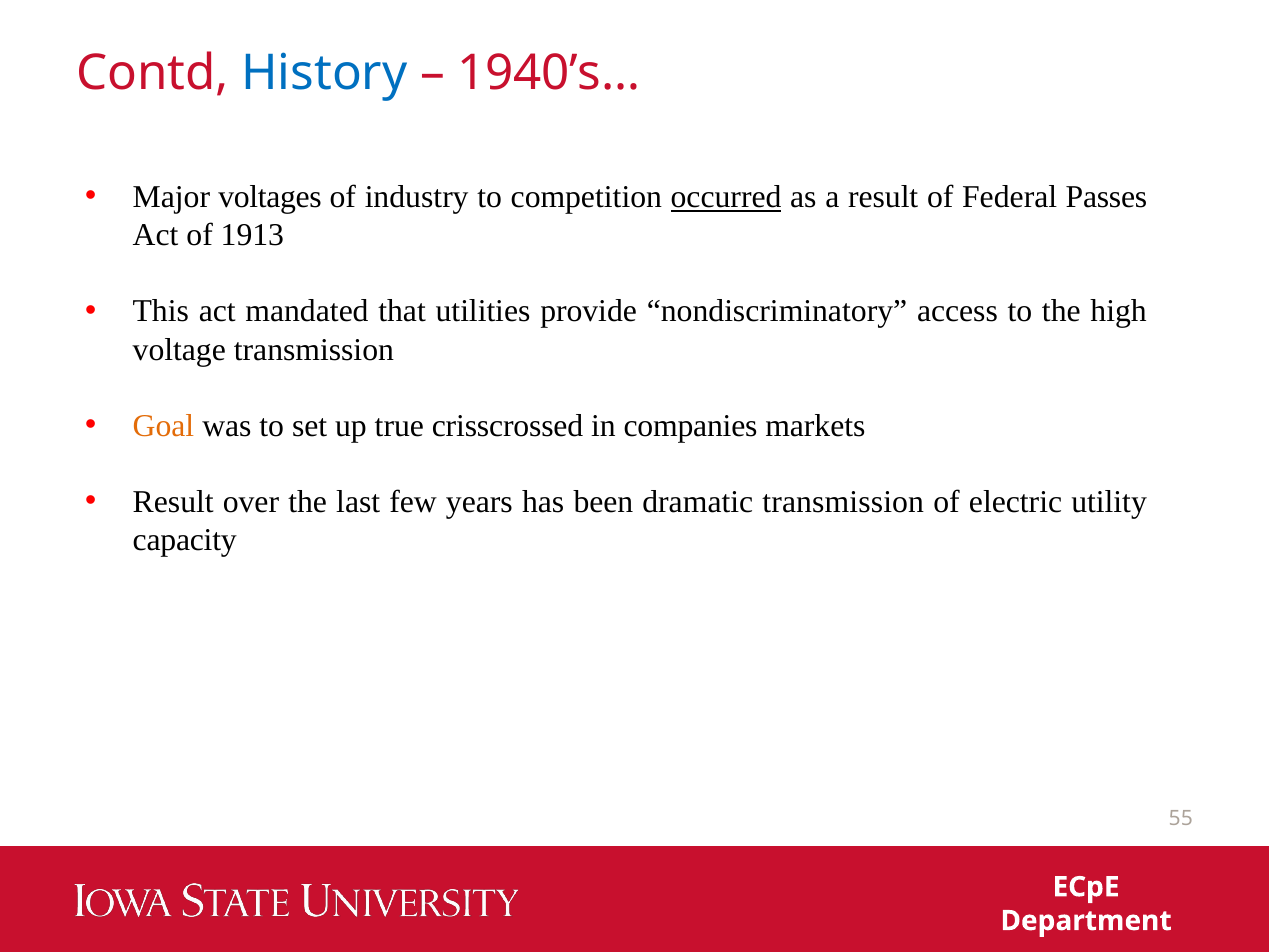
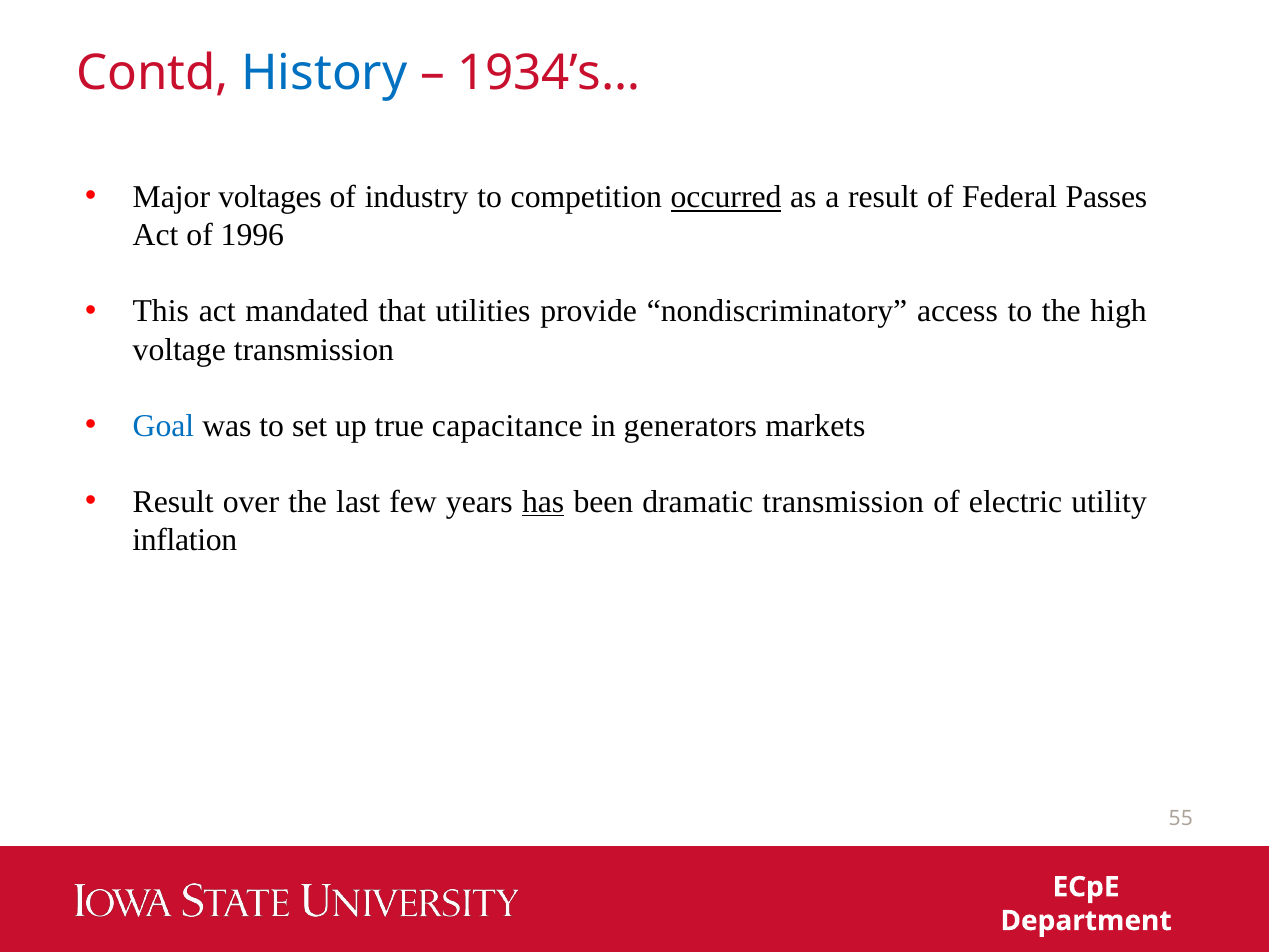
1940’s…: 1940’s… -> 1934’s…
1913: 1913 -> 1996
Goal colour: orange -> blue
crisscrossed: crisscrossed -> capacitance
companies: companies -> generators
has underline: none -> present
capacity: capacity -> inflation
